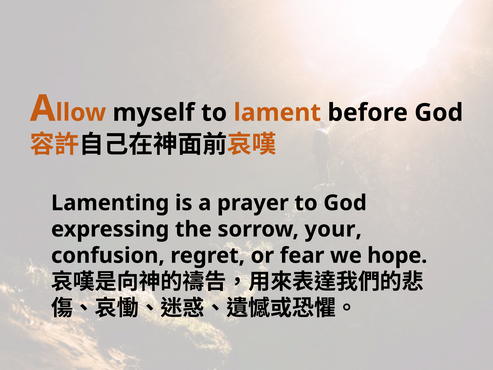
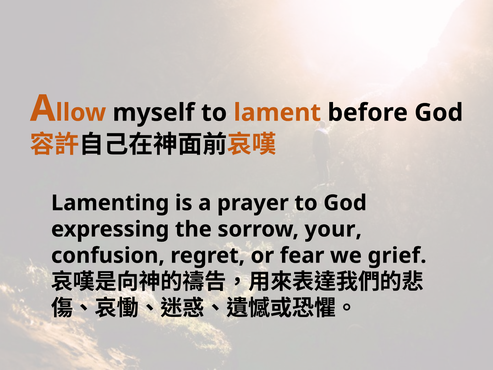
hope: hope -> grief
